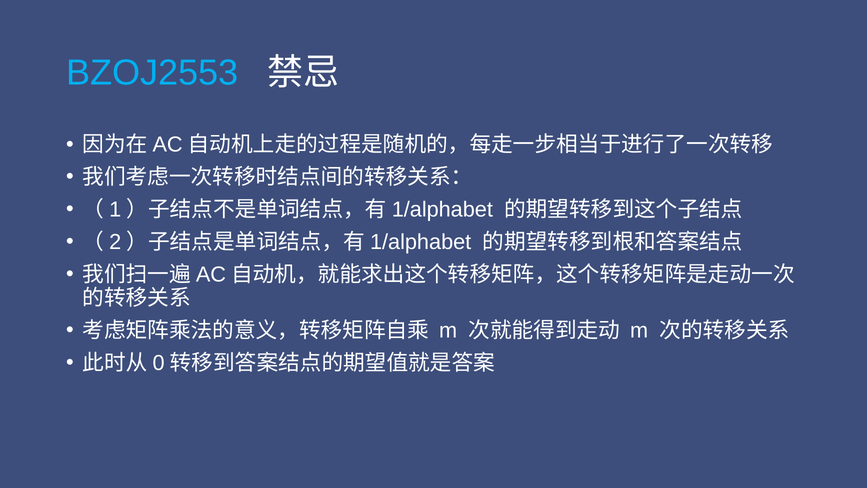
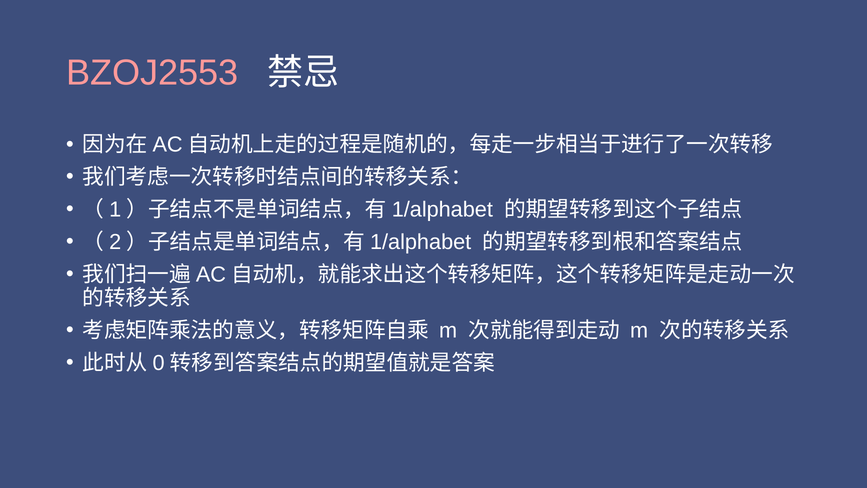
BZOJ2553 colour: light blue -> pink
